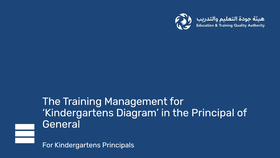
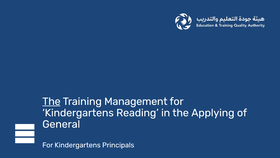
The at (51, 101) underline: none -> present
Diagram: Diagram -> Reading
Principal: Principal -> Applying
